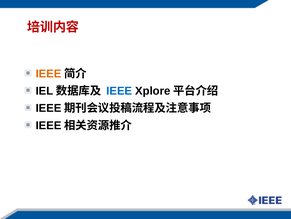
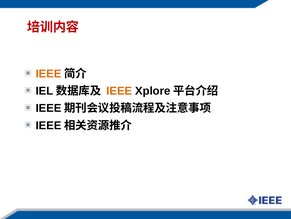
IEEE at (119, 91) colour: blue -> orange
